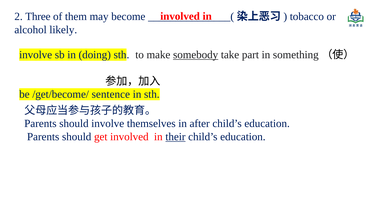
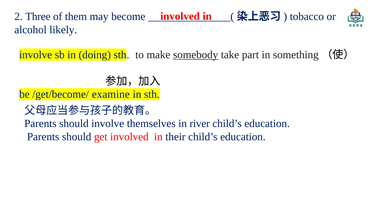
sentence: sentence -> examine
after: after -> river
their underline: present -> none
